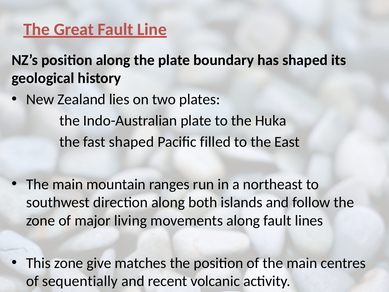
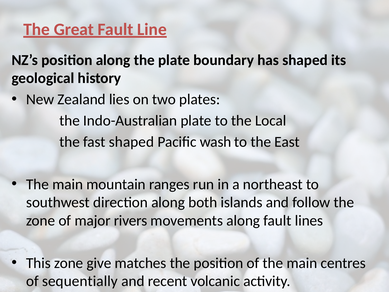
Huka: Huka -> Local
filled: filled -> wash
living: living -> rivers
